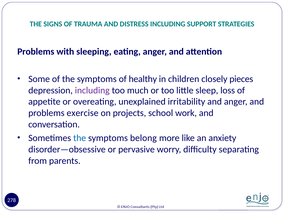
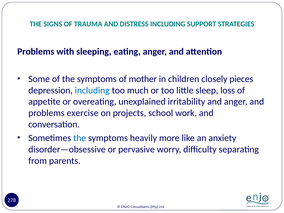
healthy: healthy -> mother
including at (92, 90) colour: purple -> blue
belong: belong -> heavily
